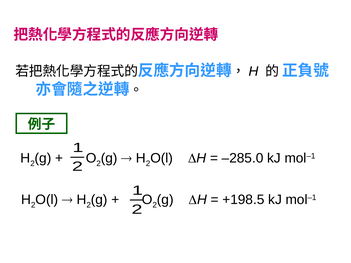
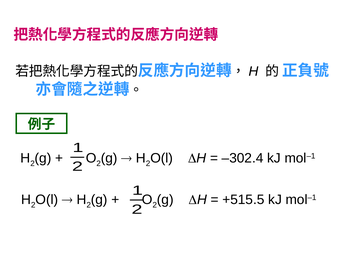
–285.0: –285.0 -> –302.4
+198.5: +198.5 -> +515.5
